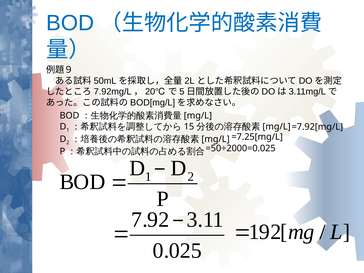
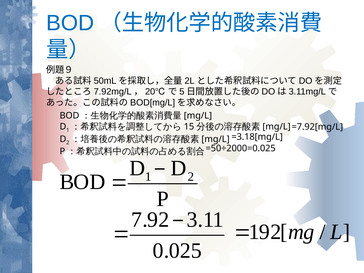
=7.25[mg/L: =7.25[mg/L -> =3.18[mg/L
